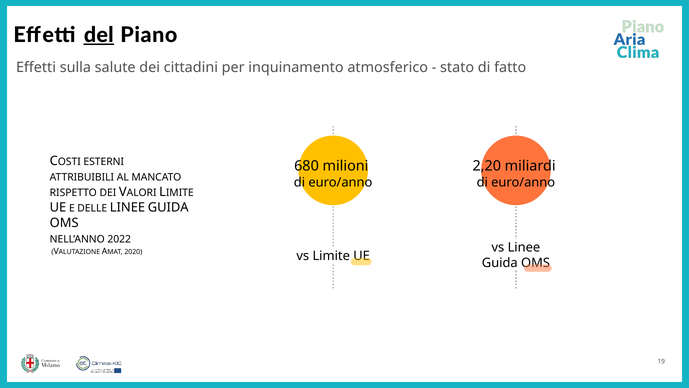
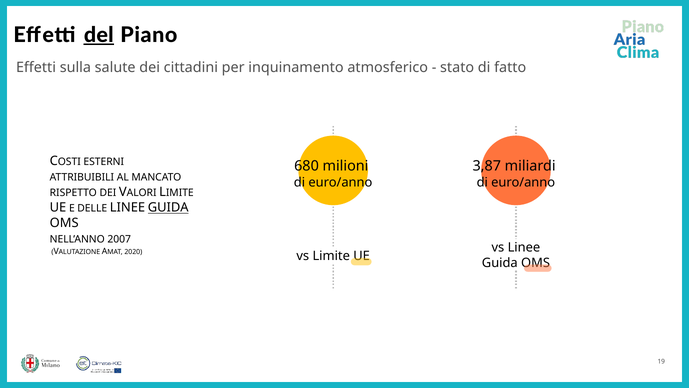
2,20: 2,20 -> 3,87
GUIDA at (168, 207) underline: none -> present
2022: 2022 -> 2007
